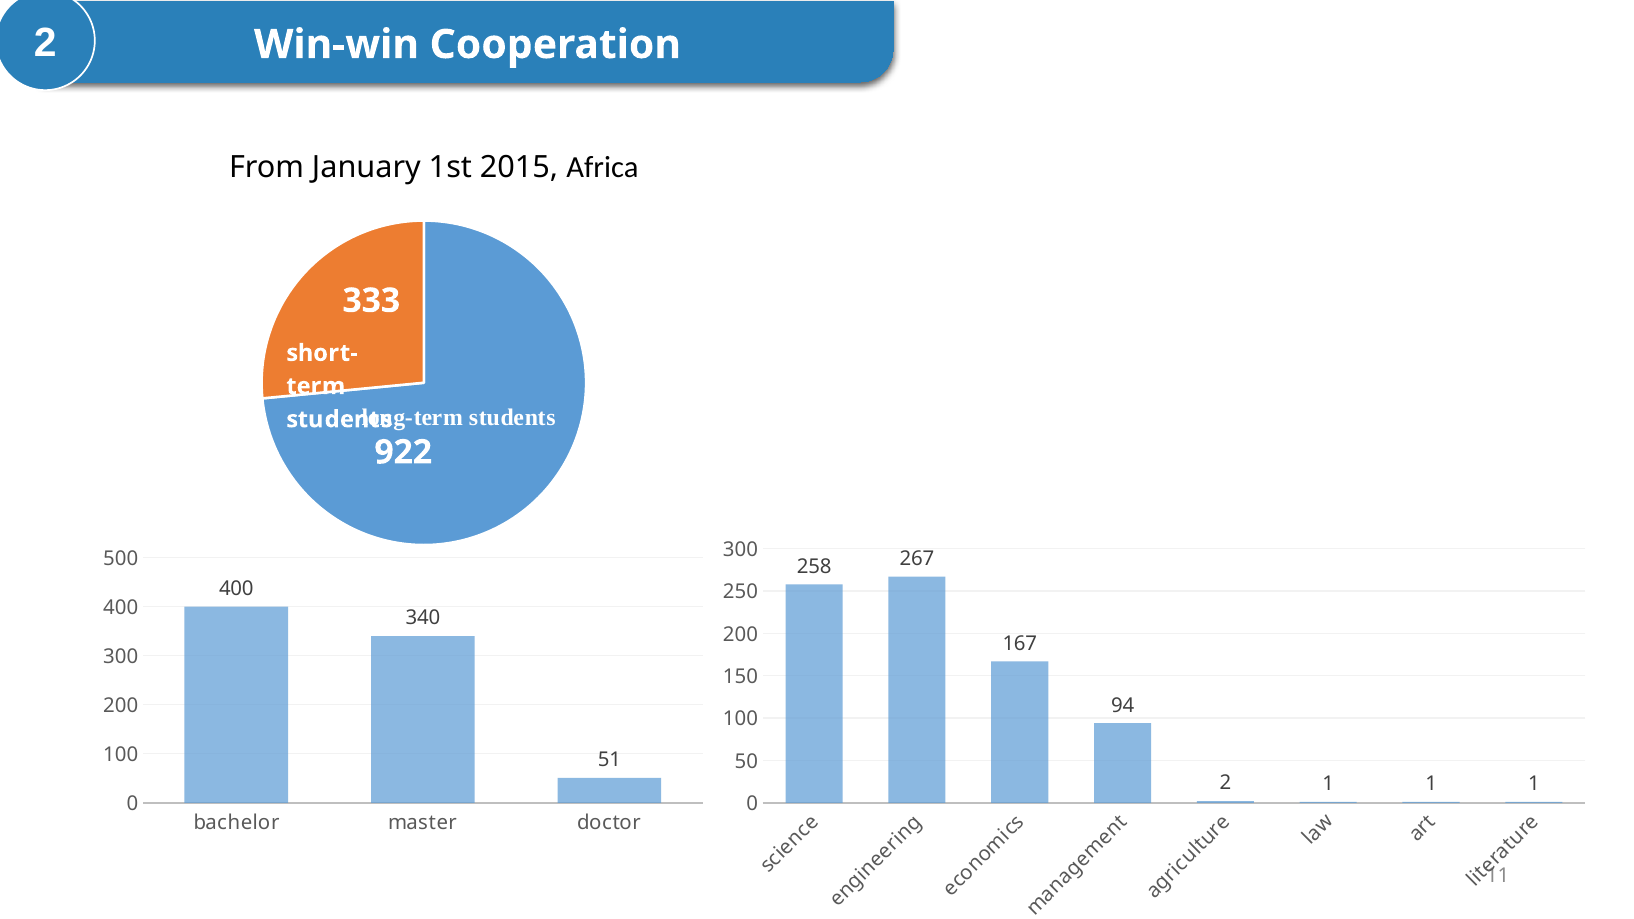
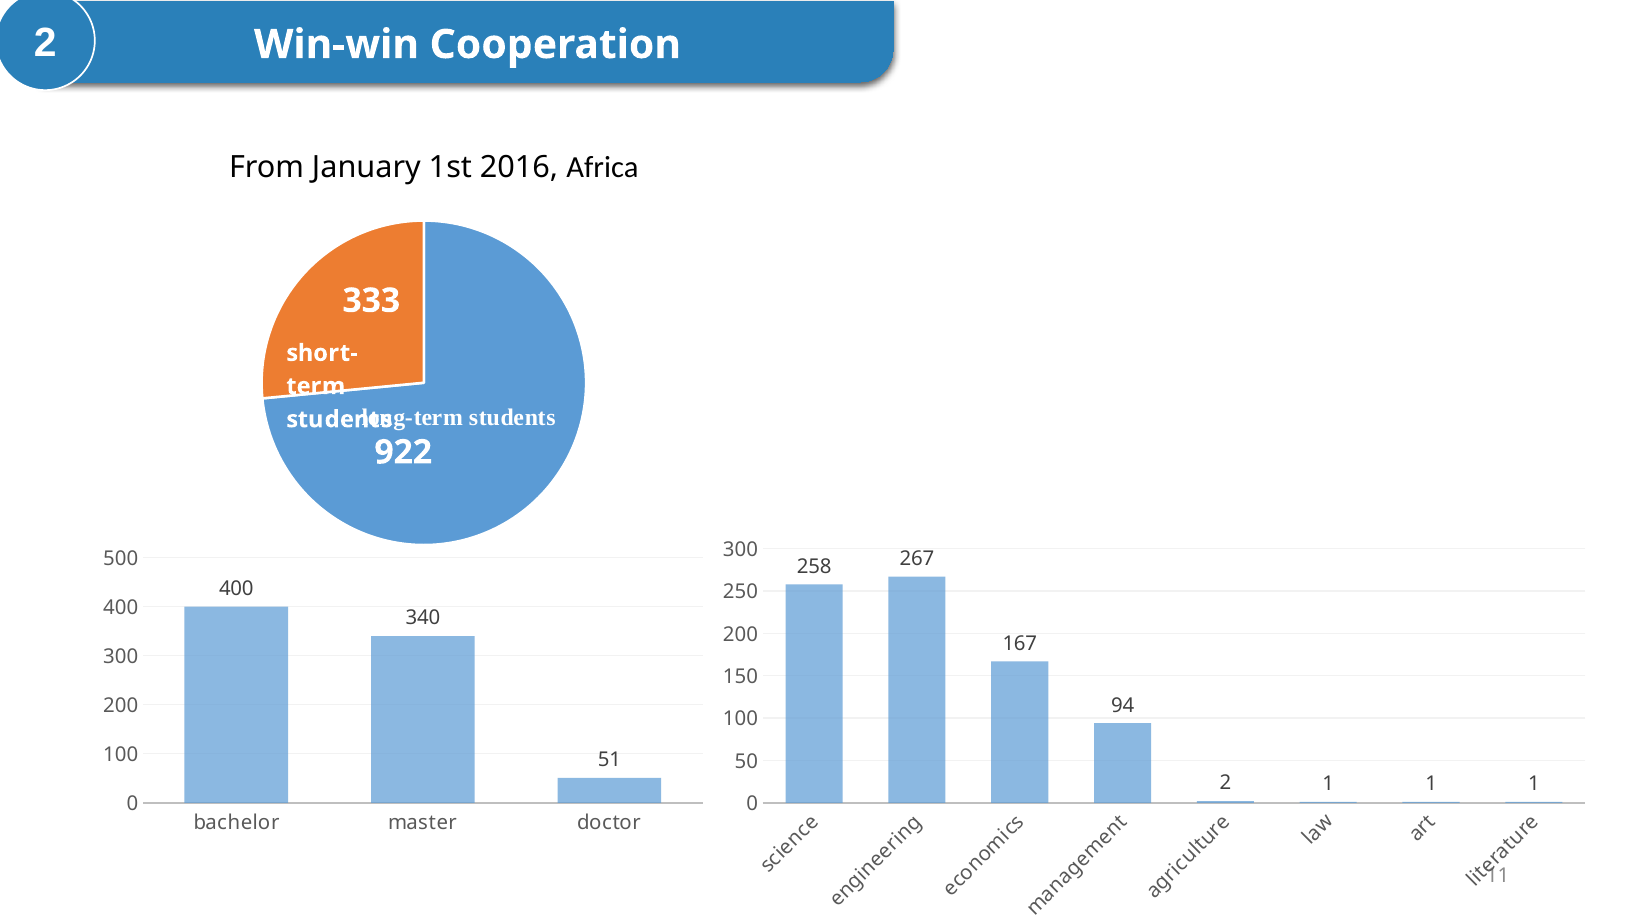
2015: 2015 -> 2016
